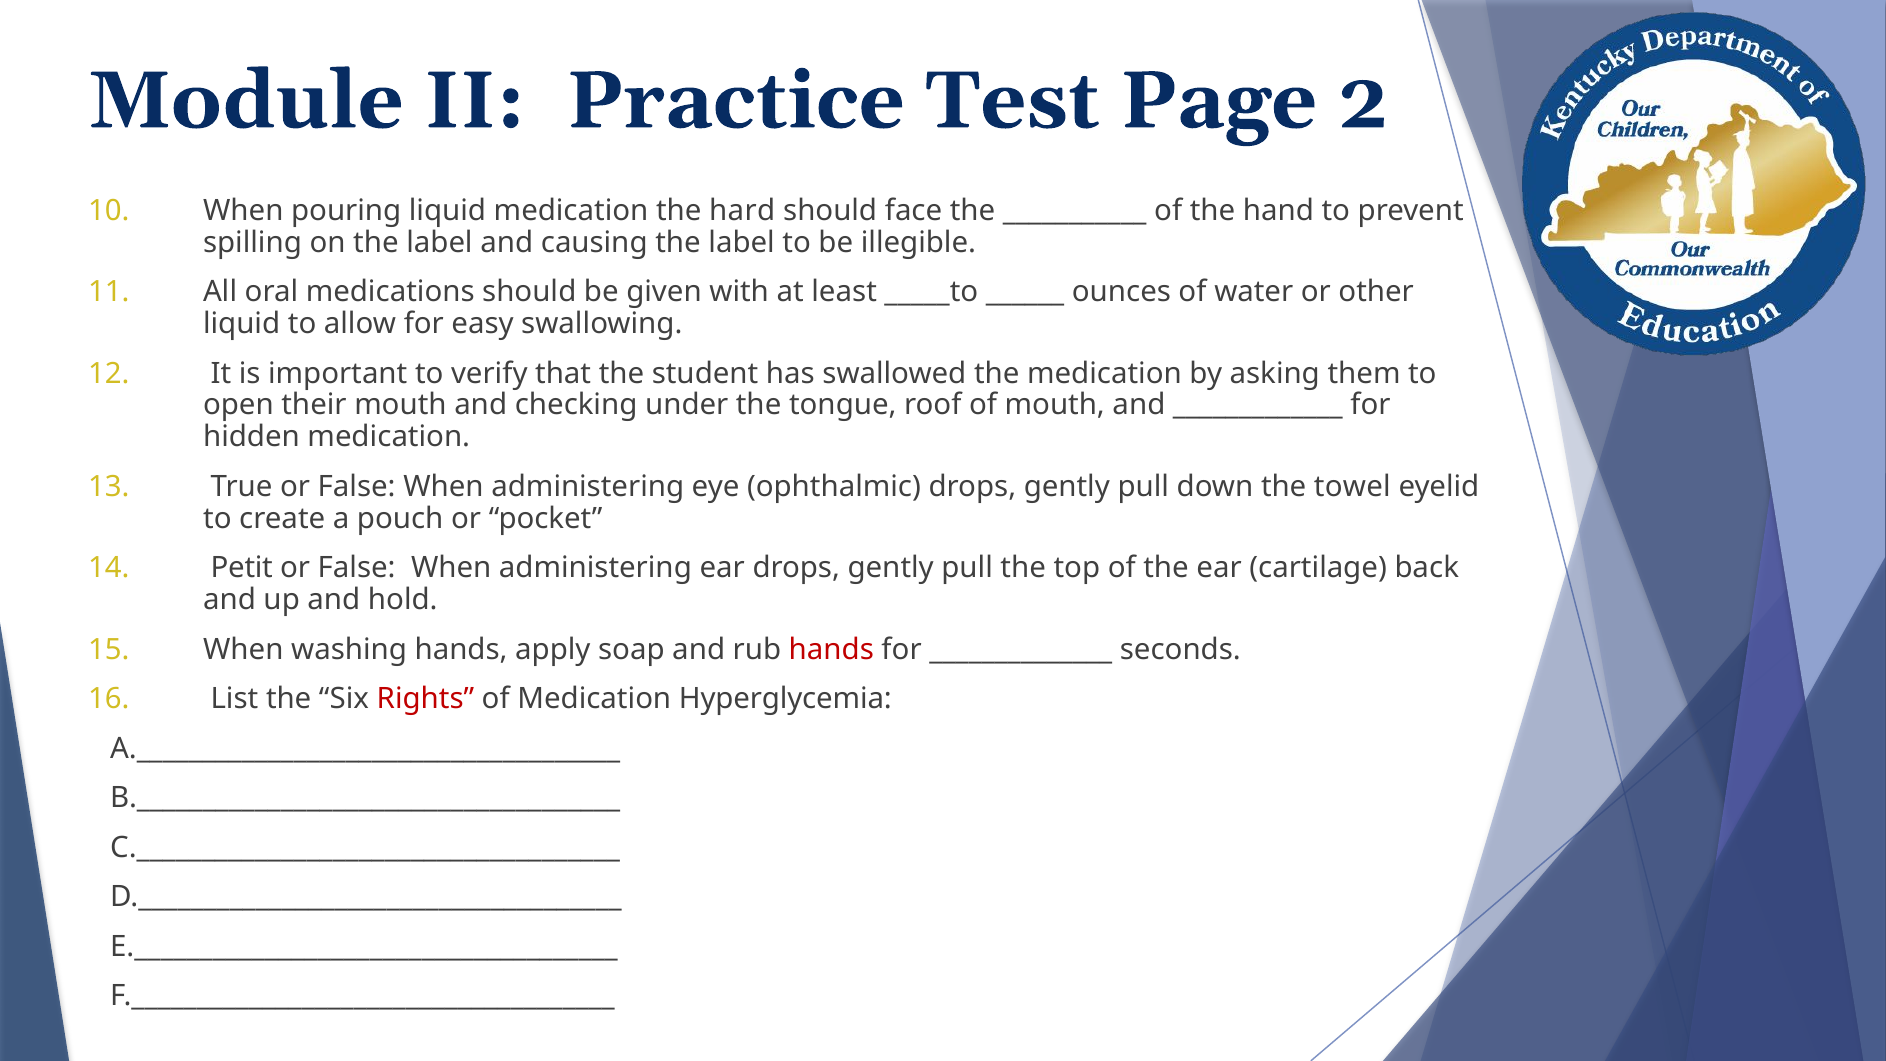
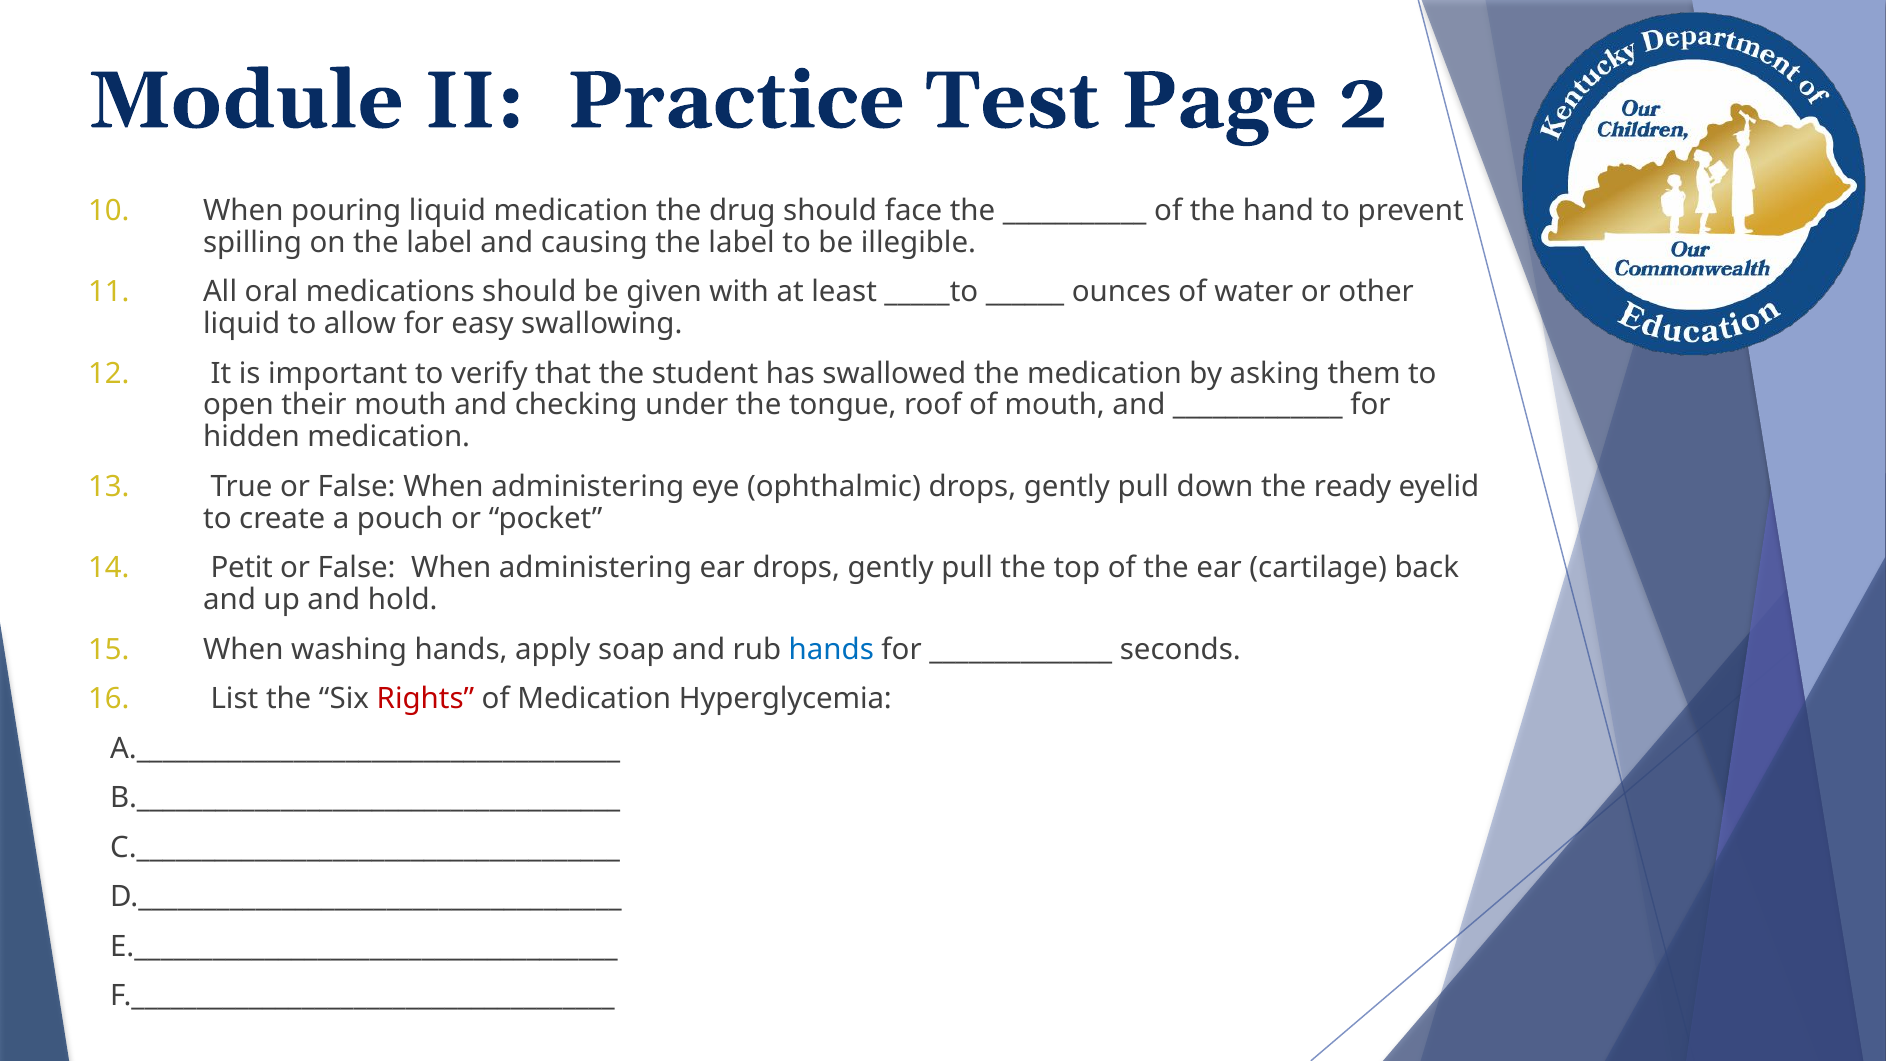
hard: hard -> drug
towel: towel -> ready
hands at (831, 649) colour: red -> blue
